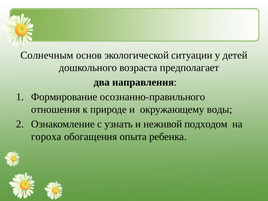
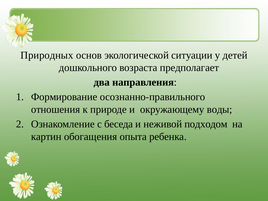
Солнечным: Солнечным -> Природных
узнать: узнать -> беседа
гороха: гороха -> картин
